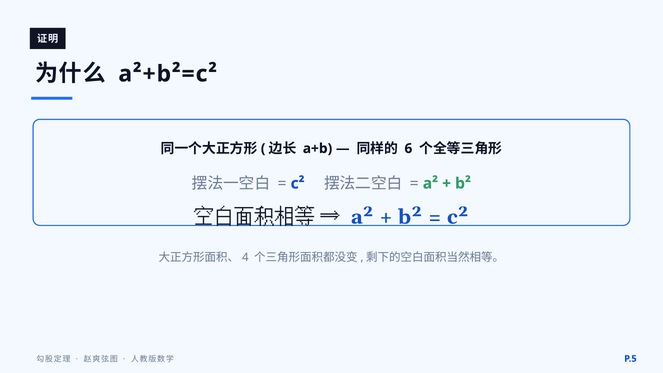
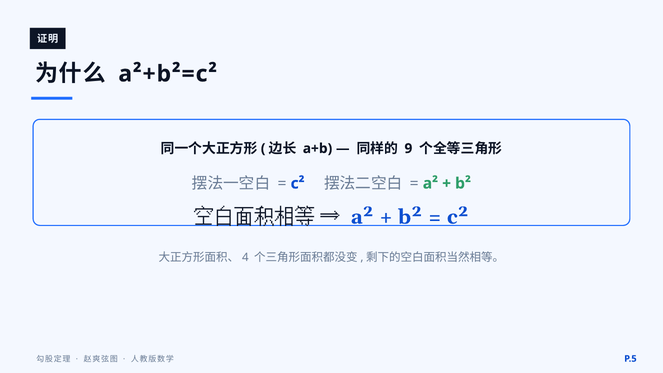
6: 6 -> 9
